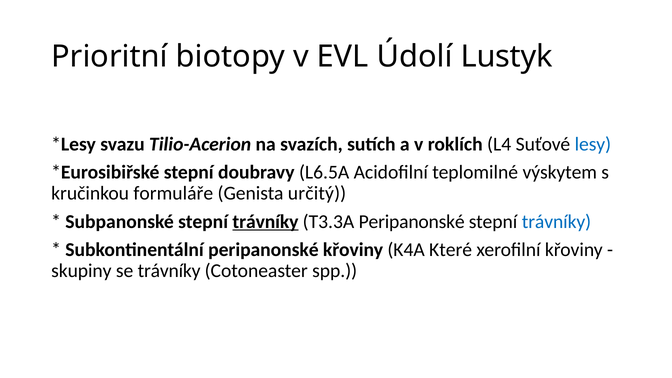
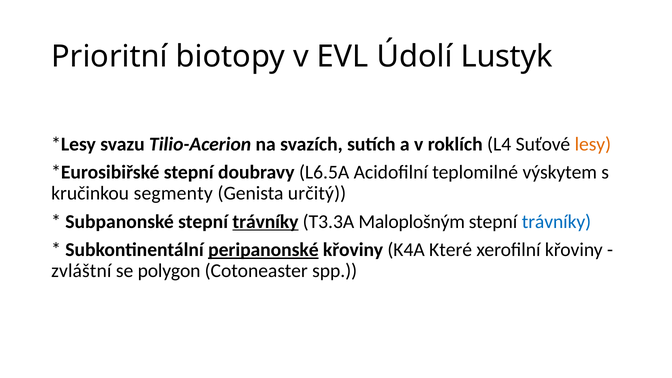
lesy colour: blue -> orange
formuláře: formuláře -> segmenty
T3.3A Peripanonské: Peripanonské -> Maloplošným
peripanonské at (263, 250) underline: none -> present
skupiny: skupiny -> zvláštní
se trávníky: trávníky -> polygon
